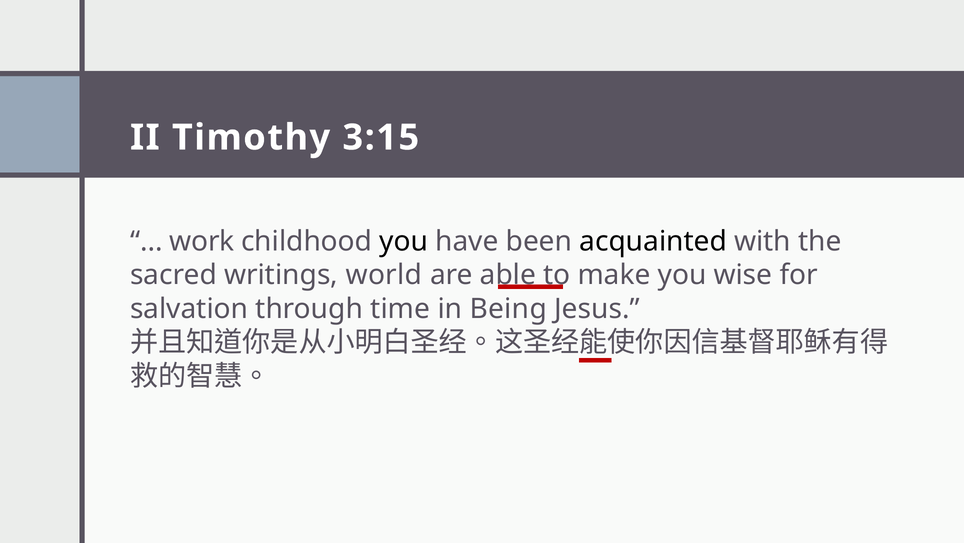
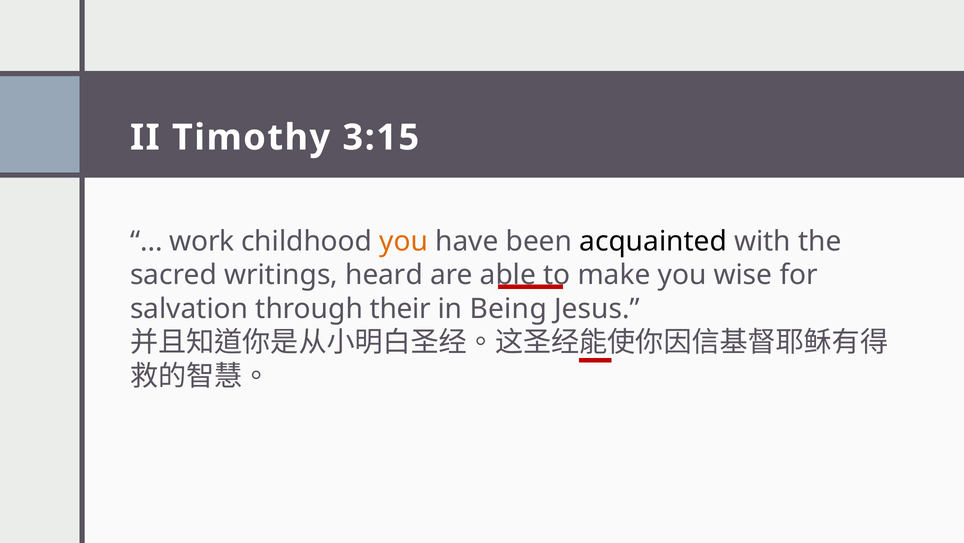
you at (404, 241) colour: black -> orange
world: world -> heard
time: time -> their
